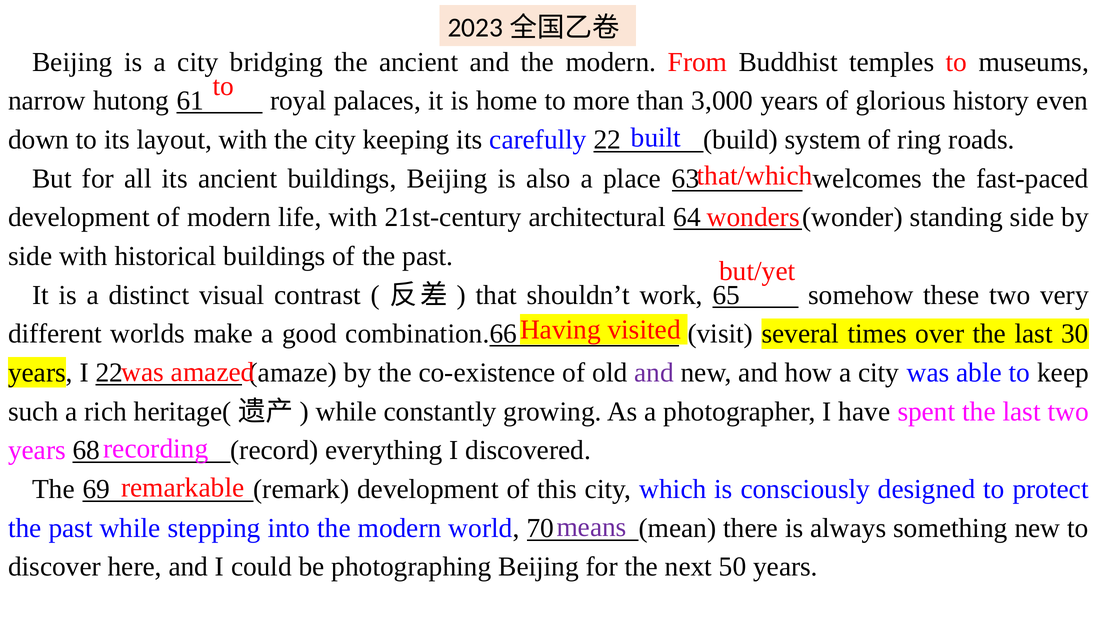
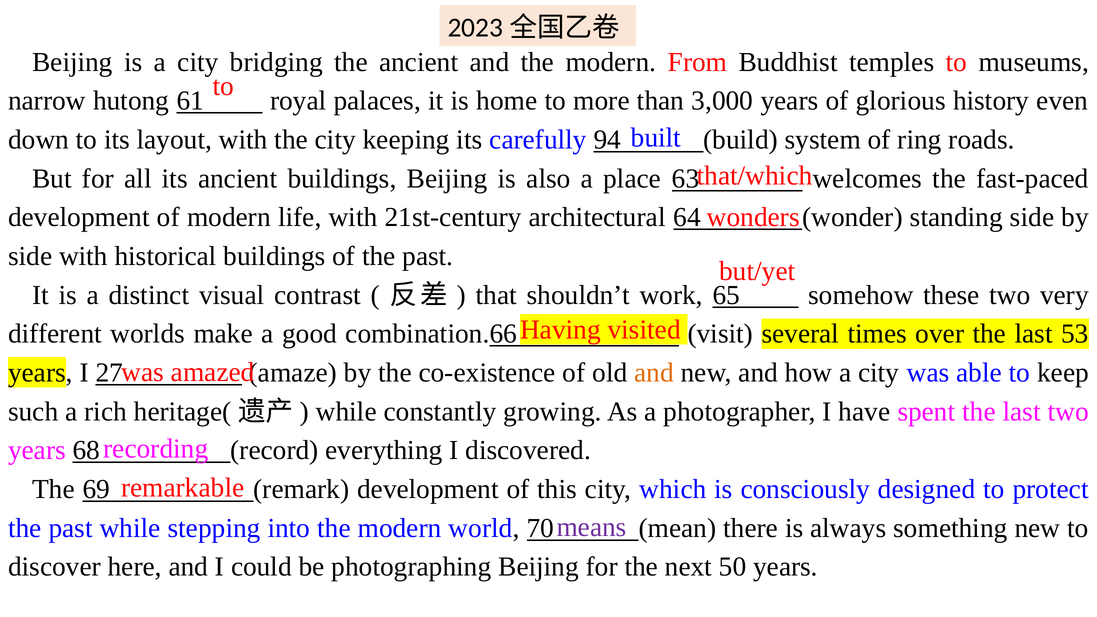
carefully 22: 22 -> 94
30: 30 -> 53
I 22: 22 -> 27
and at (654, 373) colour: purple -> orange
